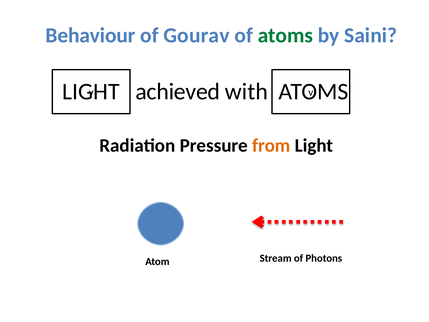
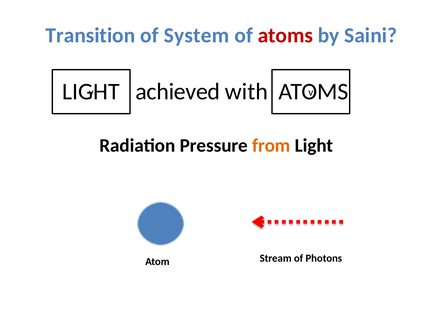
Behaviour: Behaviour -> Transition
Gourav: Gourav -> System
atoms at (285, 35) colour: green -> red
